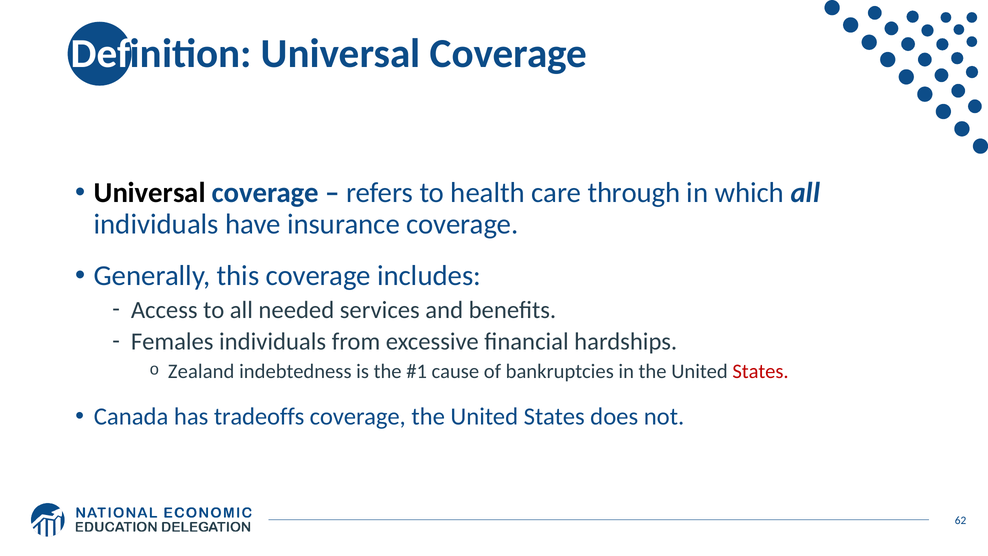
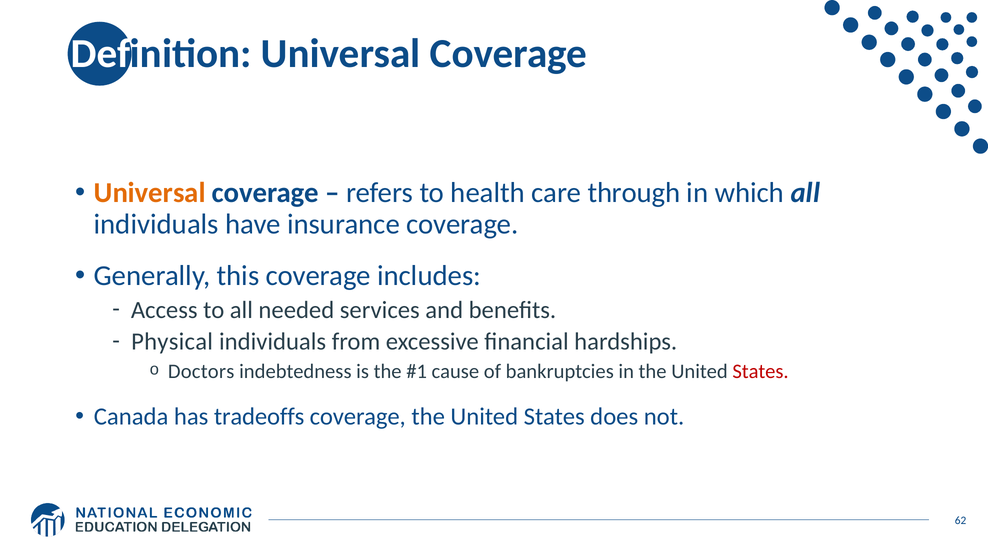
Universal at (150, 193) colour: black -> orange
Females: Females -> Physical
Zealand: Zealand -> Doctors
